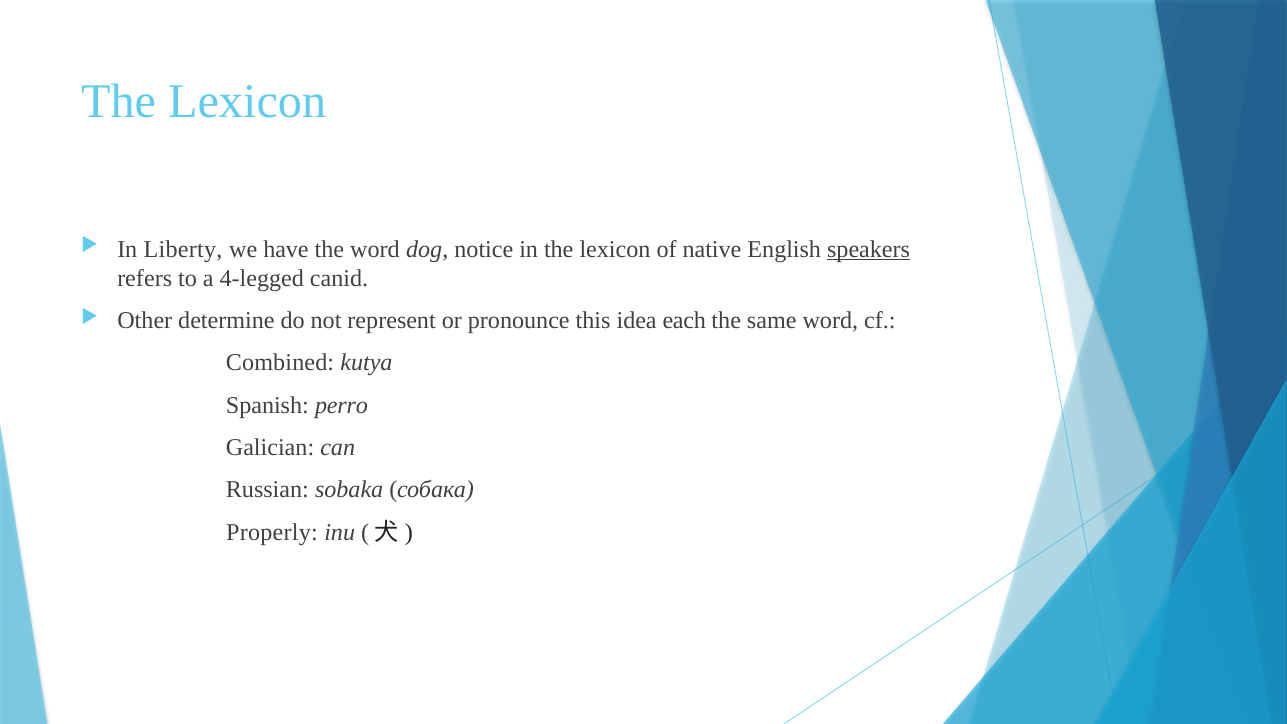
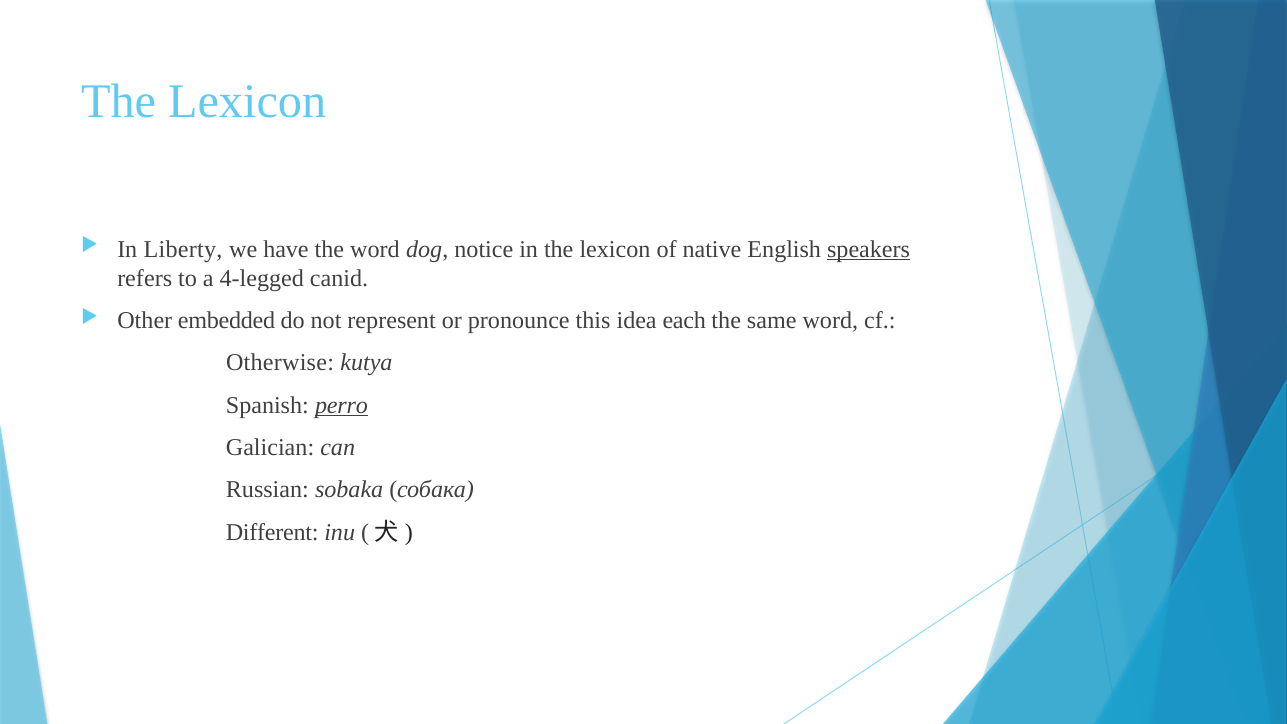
determine: determine -> embedded
Combined: Combined -> Otherwise
perro underline: none -> present
Properly: Properly -> Different
